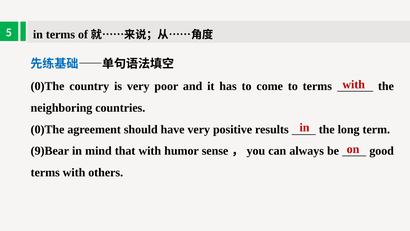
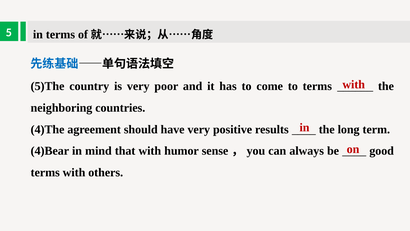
0)The at (48, 86): 0)The -> 5)The
0)The at (48, 129): 0)The -> 4)The
9)Bear: 9)Bear -> 4)Bear
